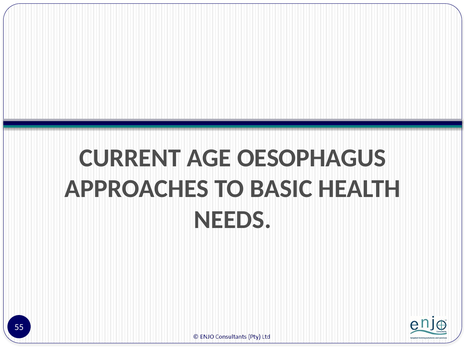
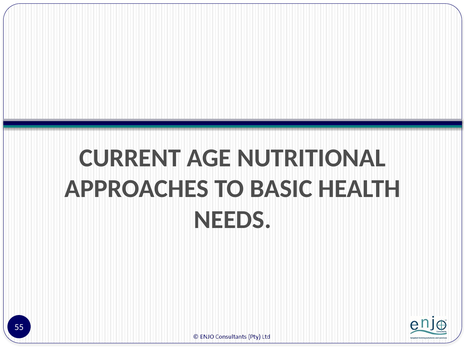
OESOPHAGUS: OESOPHAGUS -> NUTRITIONAL
